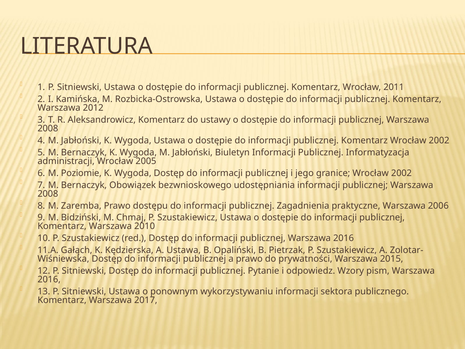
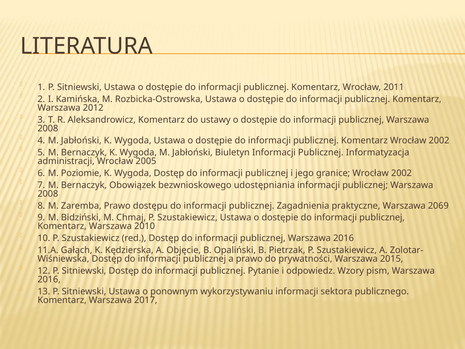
2006: 2006 -> 2069
A Ustawa: Ustawa -> Objęcie
